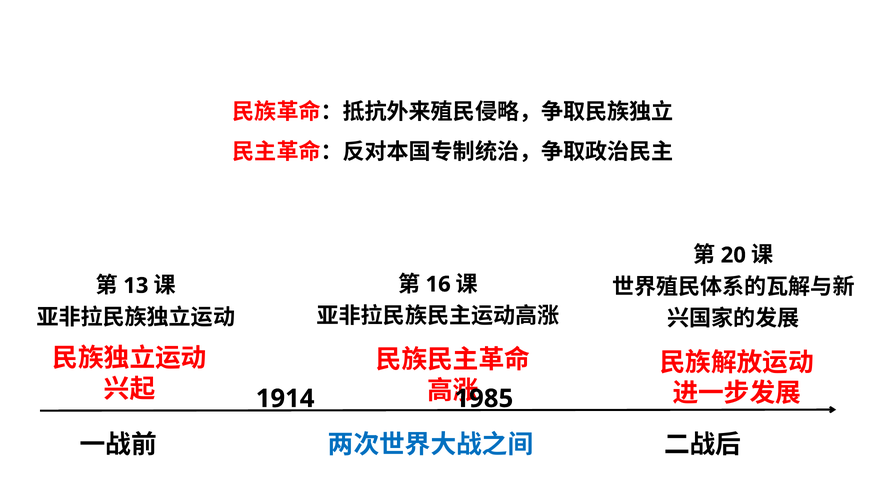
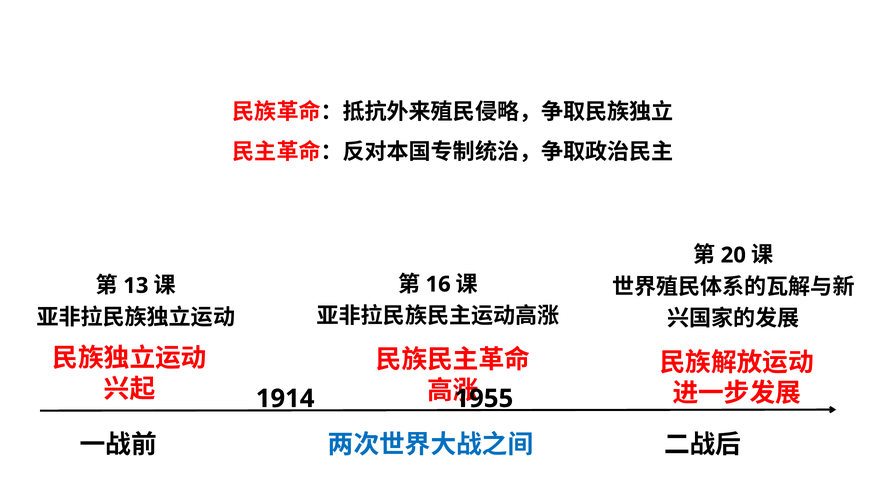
1985: 1985 -> 1955
